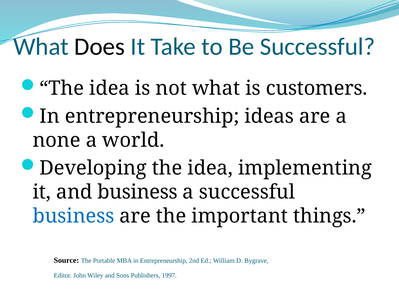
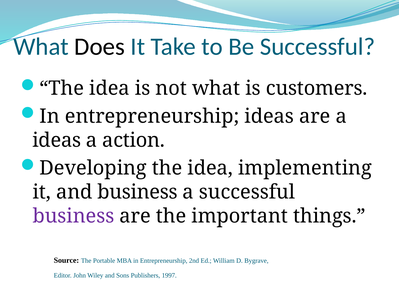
none at (57, 140): none -> ideas
world: world -> action
business at (73, 216) colour: blue -> purple
